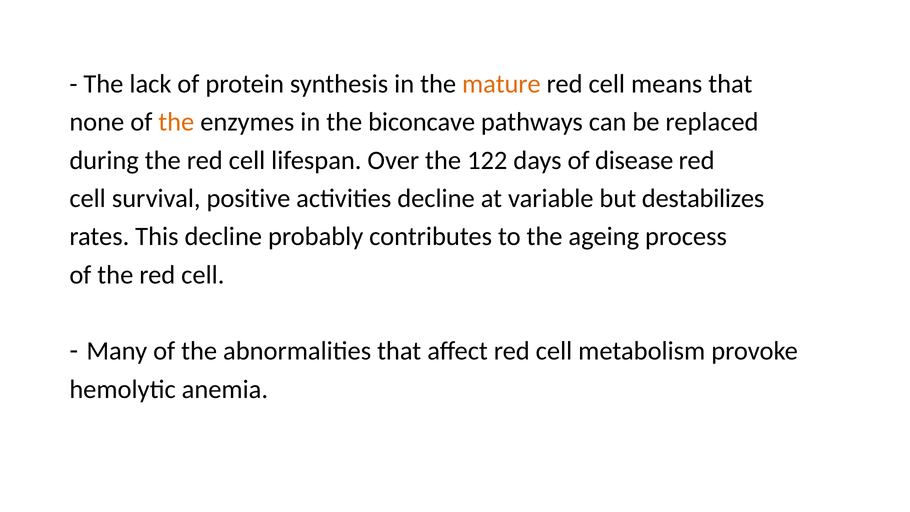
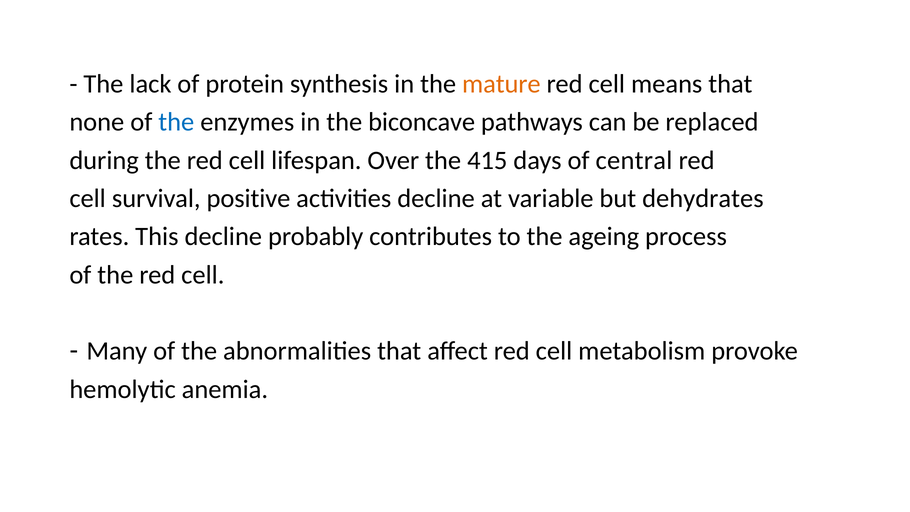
the at (176, 122) colour: orange -> blue
122: 122 -> 415
disease: disease -> central
destabilizes: destabilizes -> dehydrates
